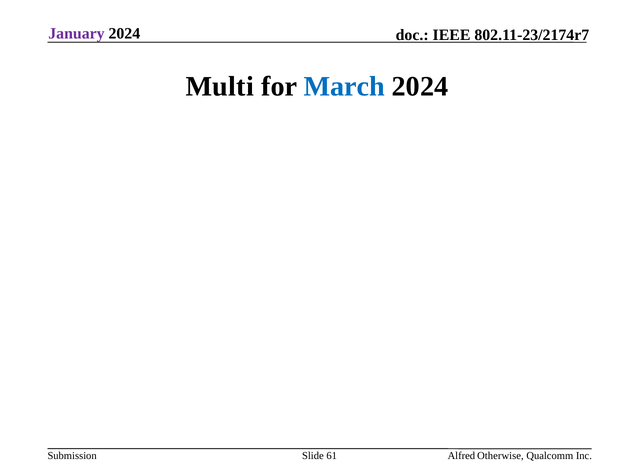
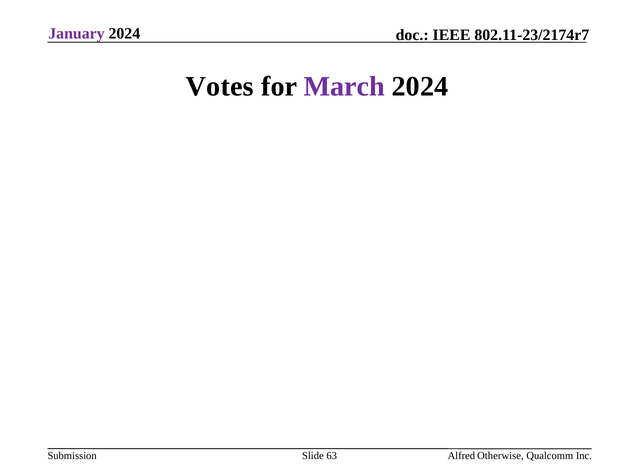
Multi: Multi -> Votes
March colour: blue -> purple
61: 61 -> 63
